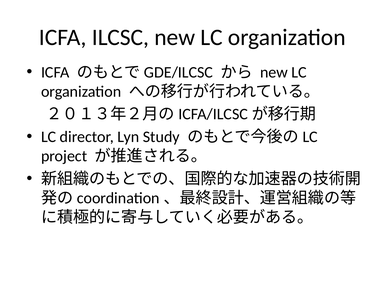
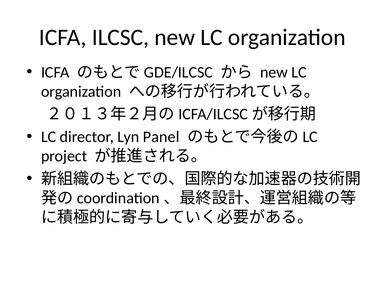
Study: Study -> Panel
